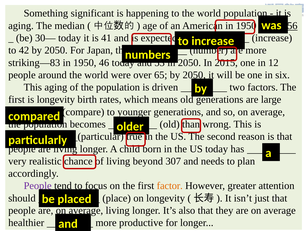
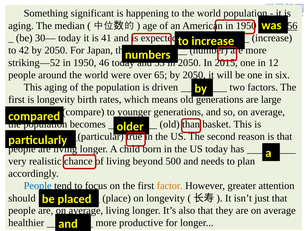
striking—83: striking—83 -> striking—52
wrong: wrong -> basket
307: 307 -> 500
People at (38, 186) colour: purple -> blue
